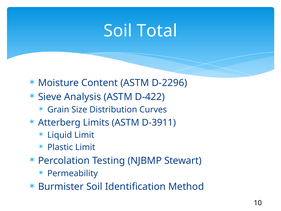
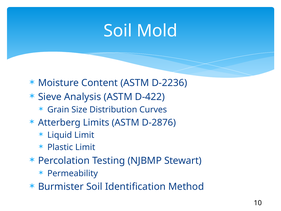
Total: Total -> Mold
D-2296: D-2296 -> D-2236
D-3911: D-3911 -> D-2876
